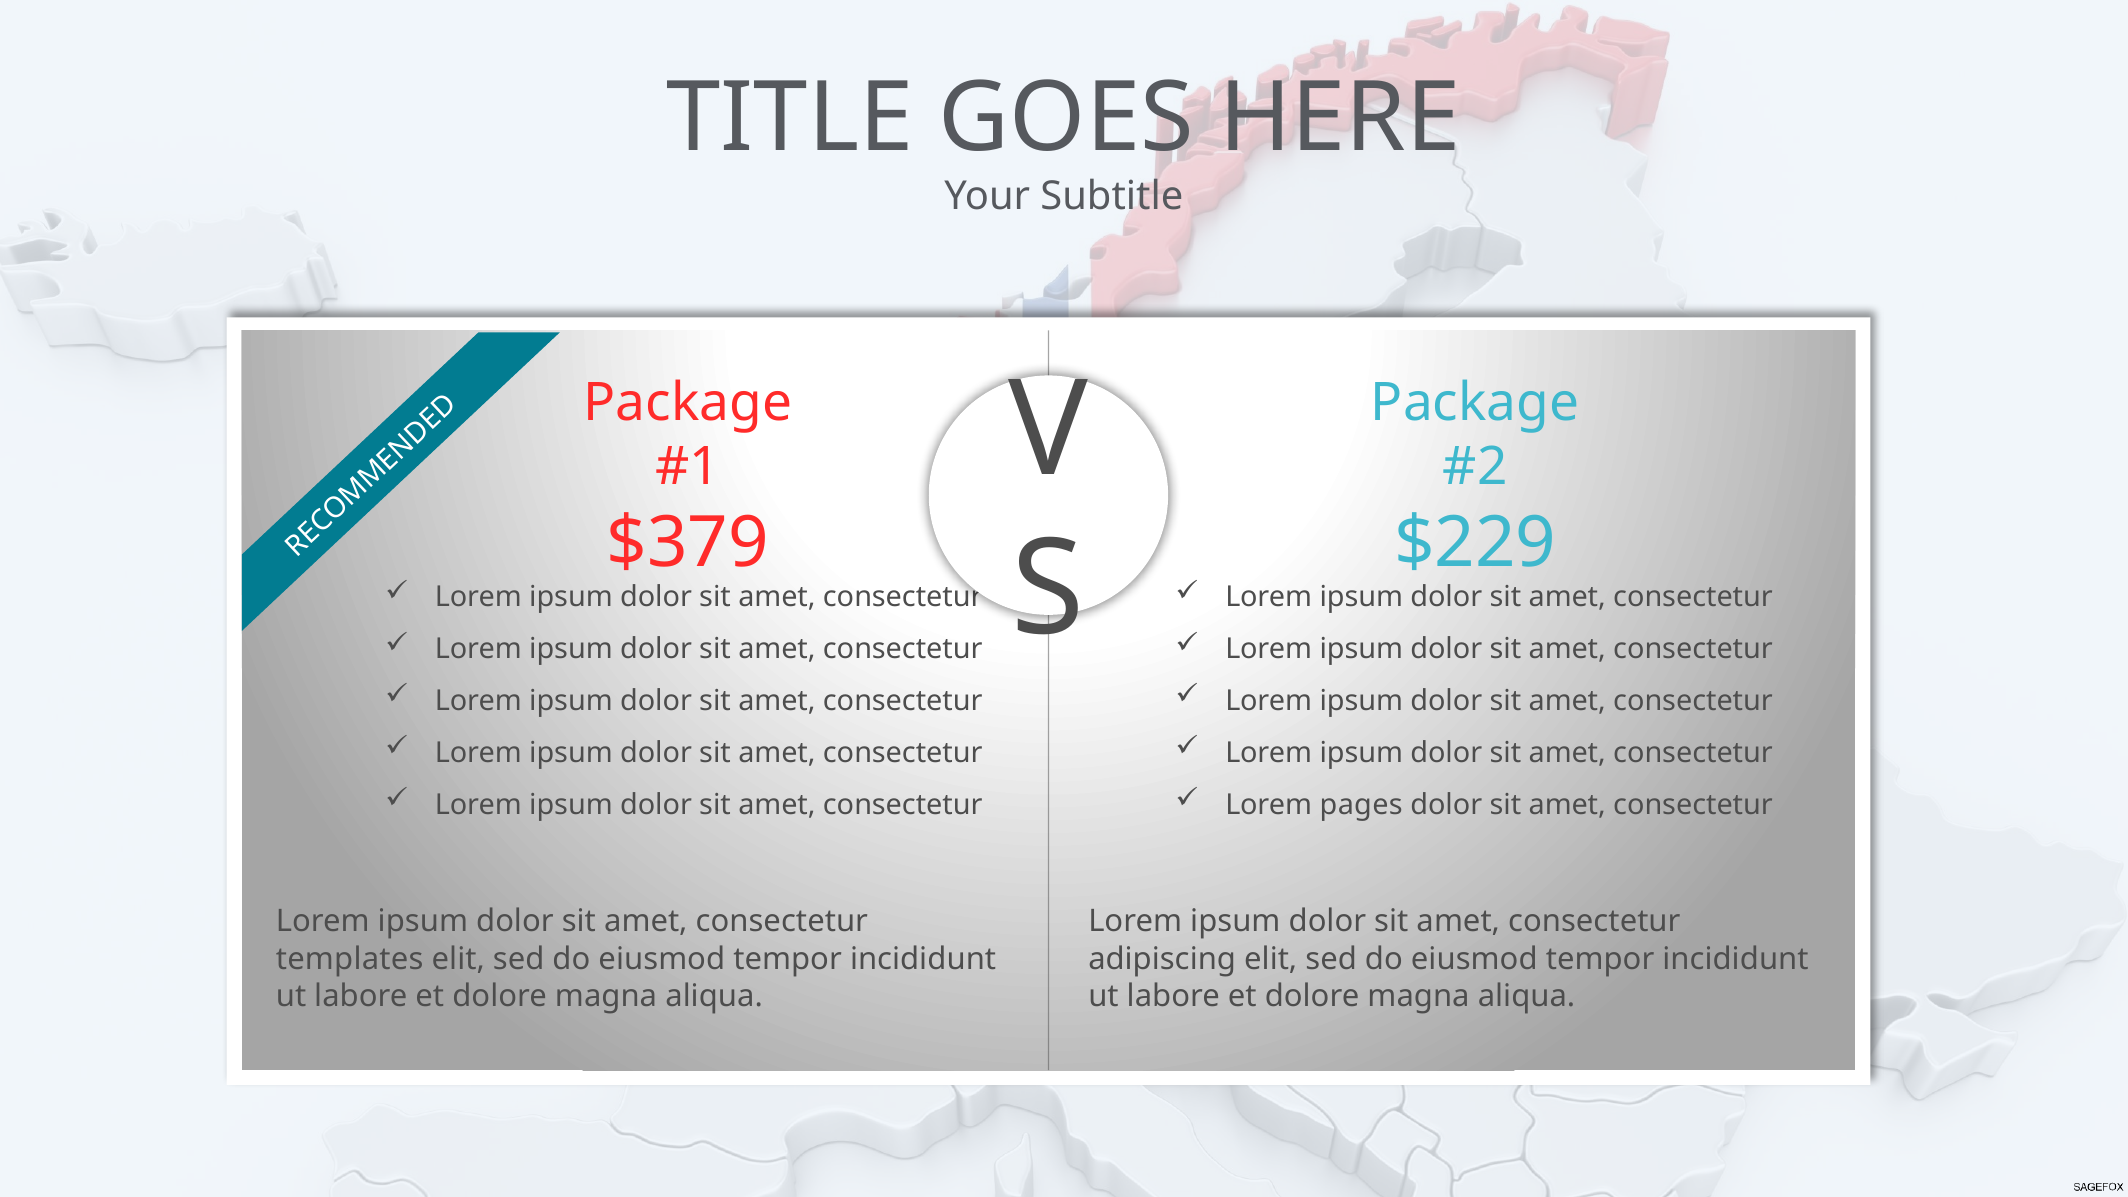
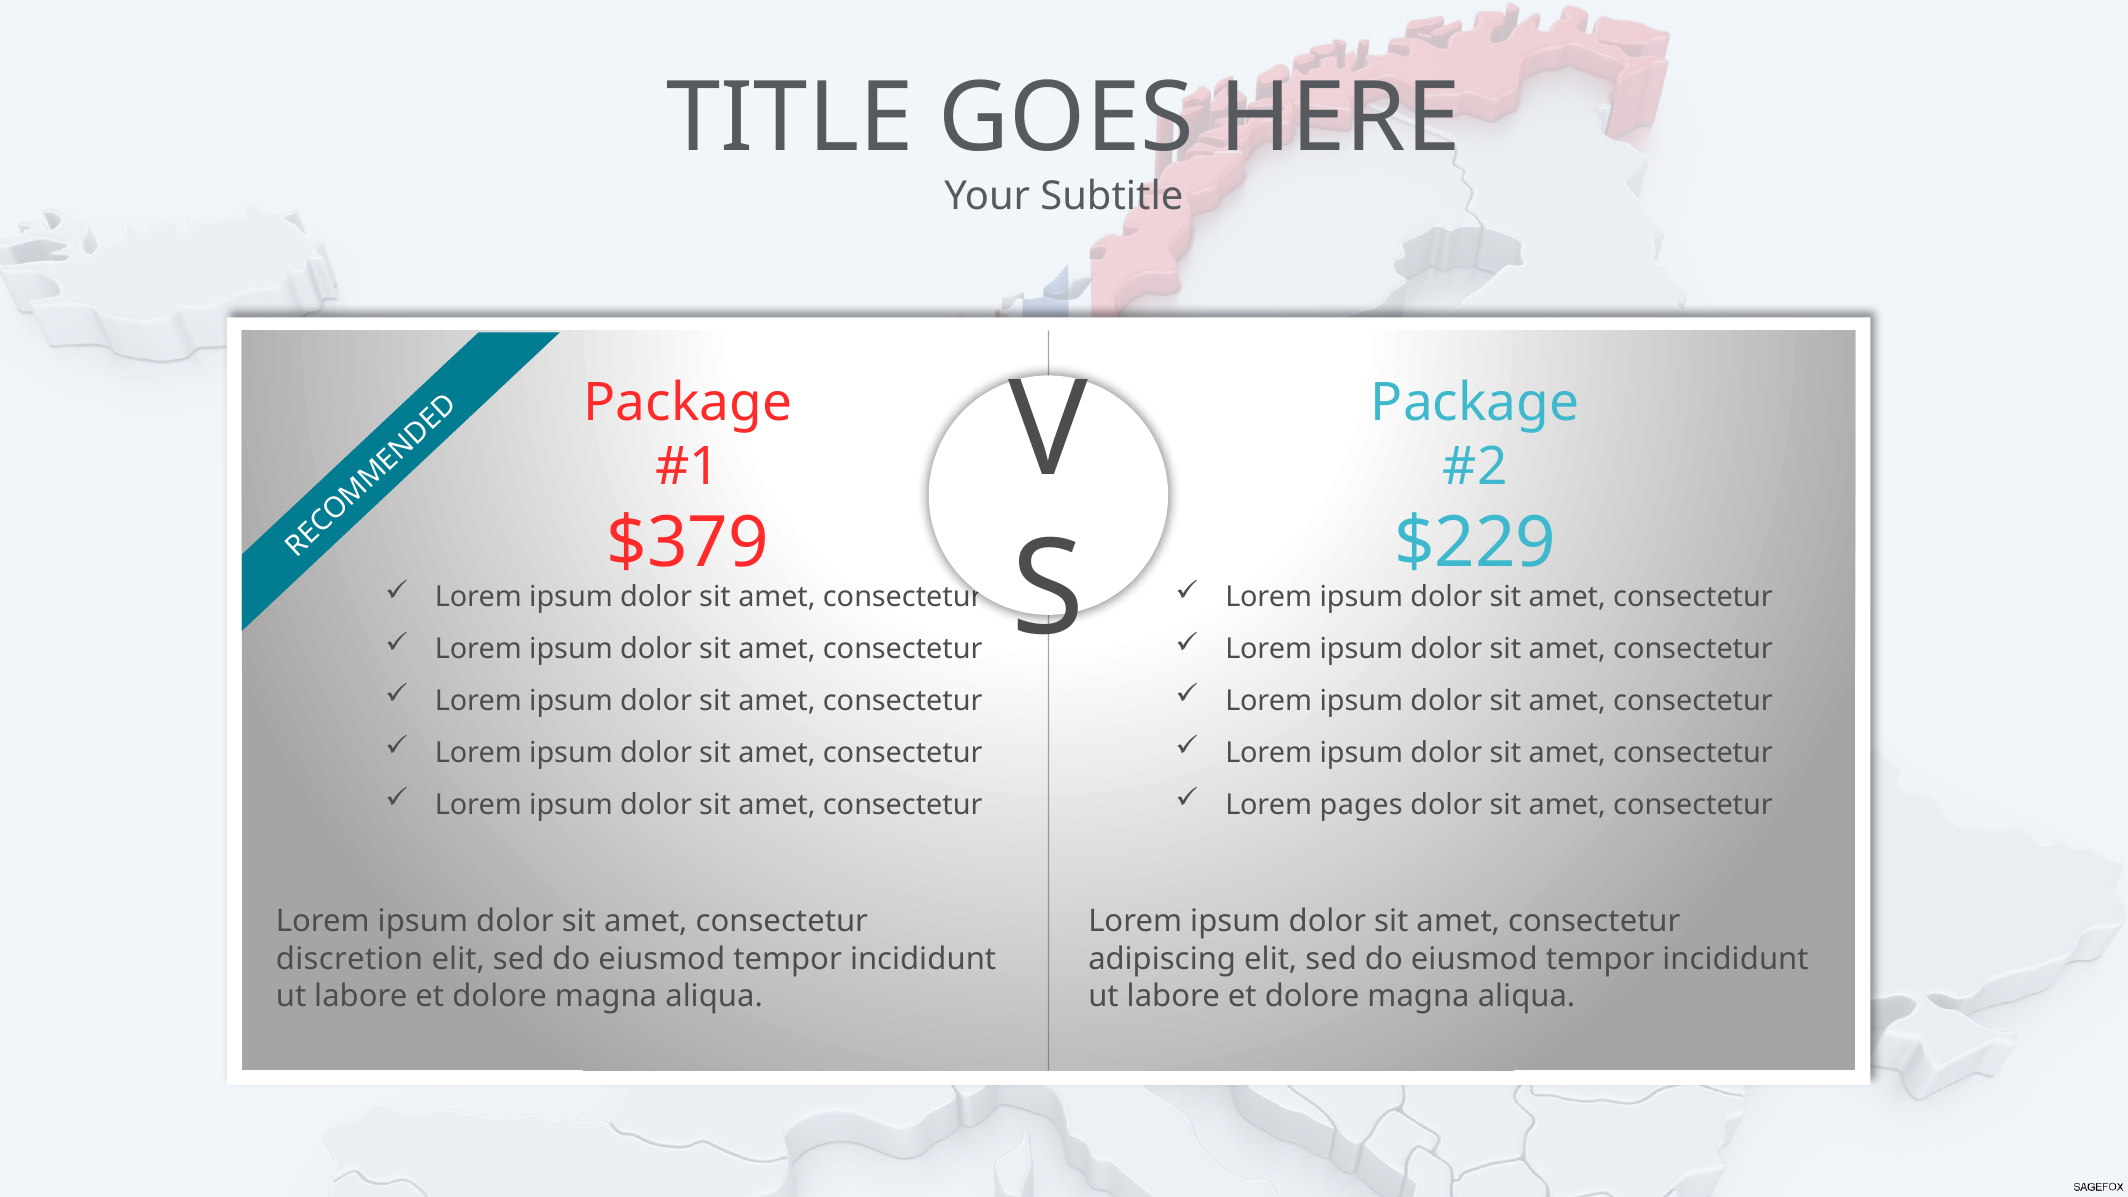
templates: templates -> discretion
